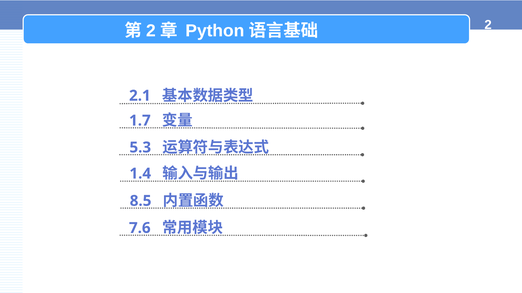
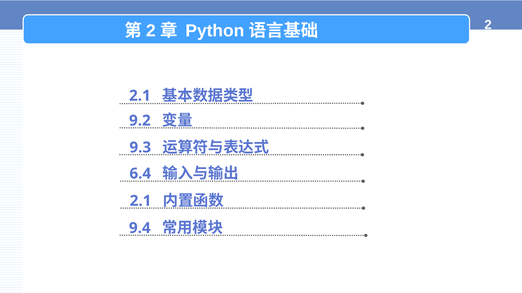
1.7: 1.7 -> 9.2
5.3: 5.3 -> 9.3
1.4: 1.4 -> 6.4
8.5 at (141, 201): 8.5 -> 2.1
7.6: 7.6 -> 9.4
